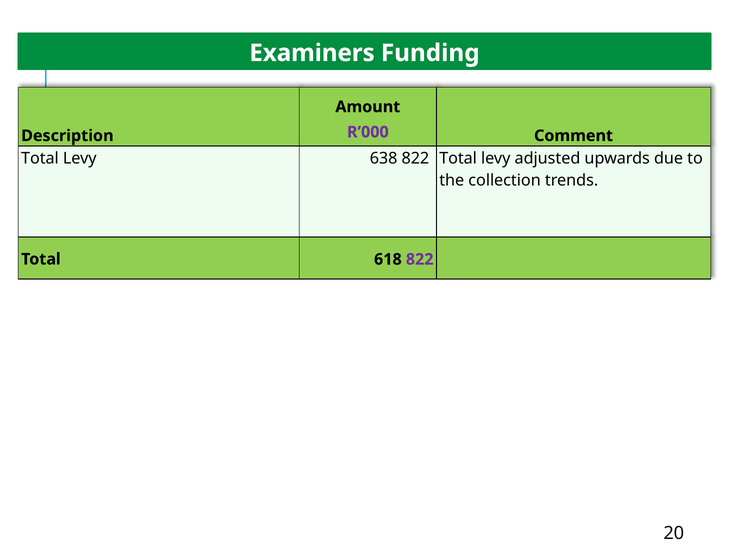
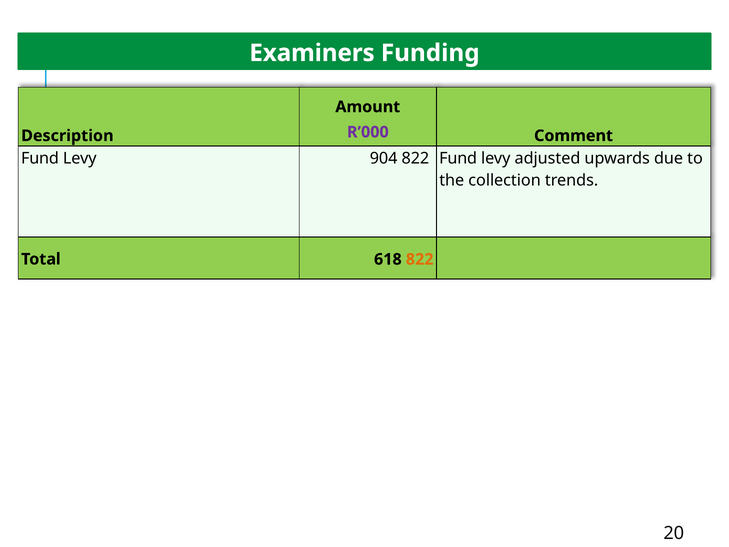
Total at (40, 158): Total -> Fund
638: 638 -> 904
822 Total: Total -> Fund
822 at (420, 259) colour: purple -> orange
